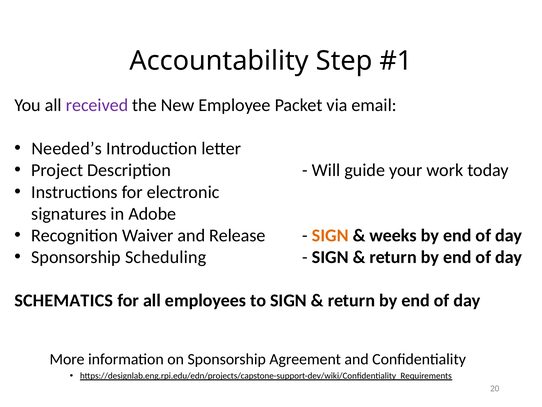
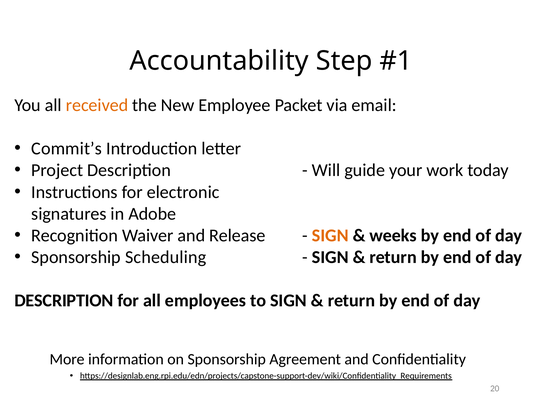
received colour: purple -> orange
Needed’s: Needed’s -> Commit’s
SCHEMATICS at (64, 300): SCHEMATICS -> DESCRIPTION
